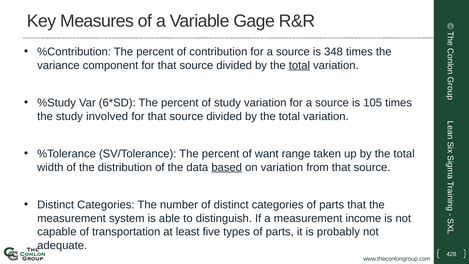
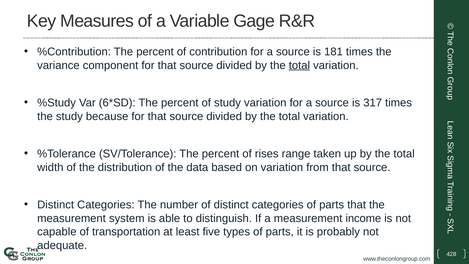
348: 348 -> 181
105: 105 -> 317
involved: involved -> because
want: want -> rises
based underline: present -> none
